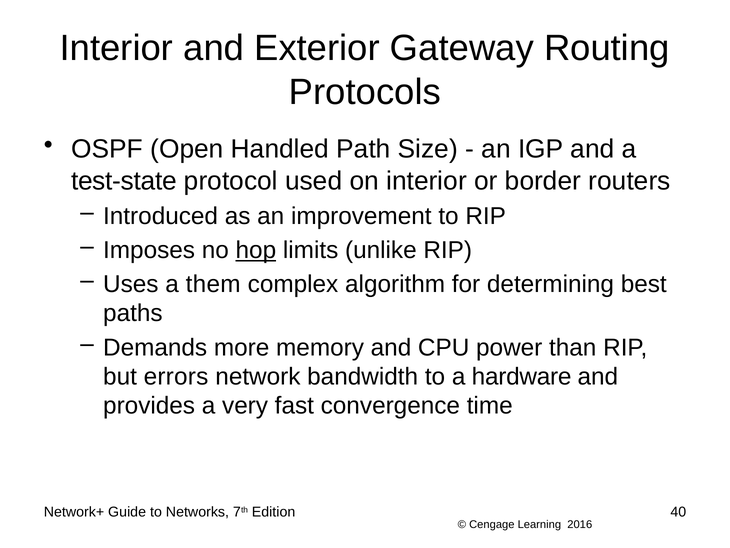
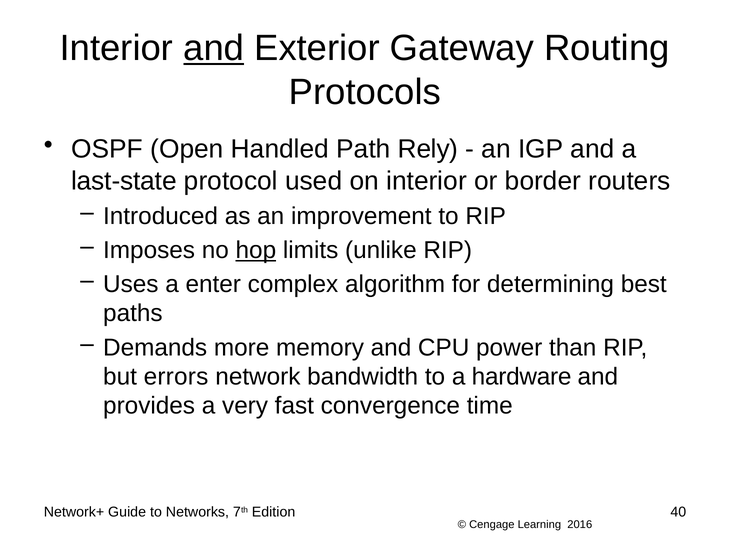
and at (214, 48) underline: none -> present
Size: Size -> Rely
test-state: test-state -> last-state
them: them -> enter
